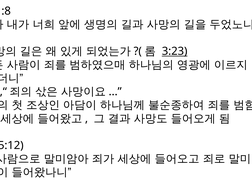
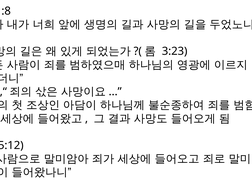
3:23 underline: present -> none
